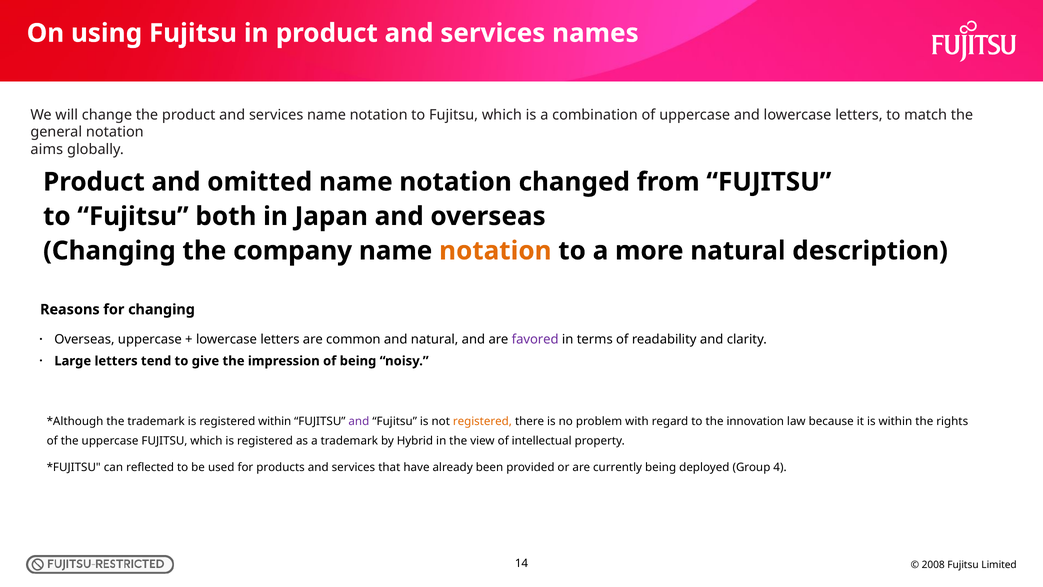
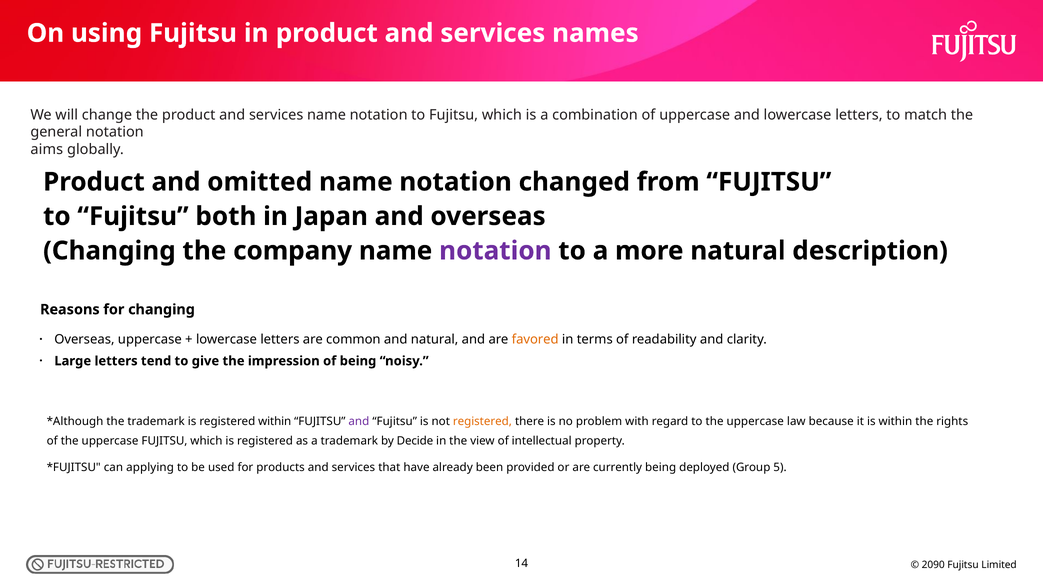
notation at (495, 251) colour: orange -> purple
favored colour: purple -> orange
to the innovation: innovation -> uppercase
Hybrid: Hybrid -> Decide
reflected: reflected -> applying
4: 4 -> 5
2008: 2008 -> 2090
